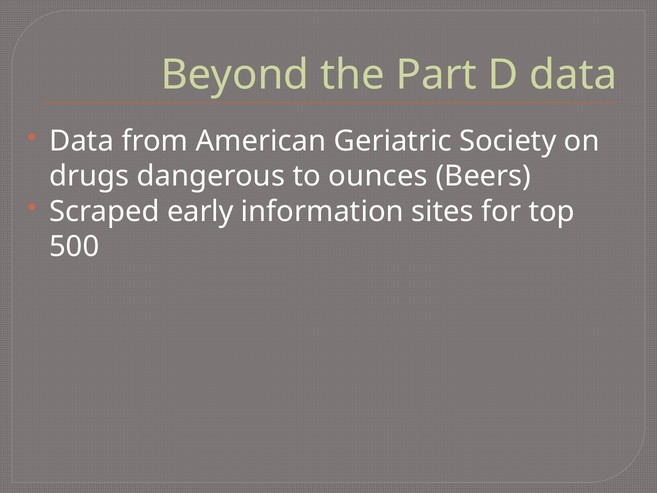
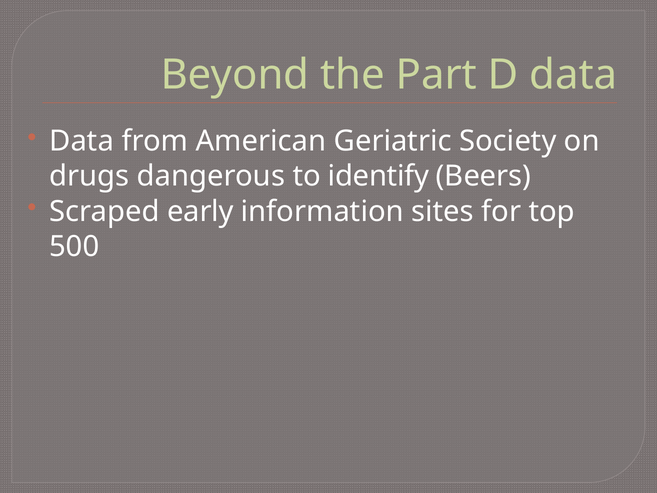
ounces: ounces -> identify
